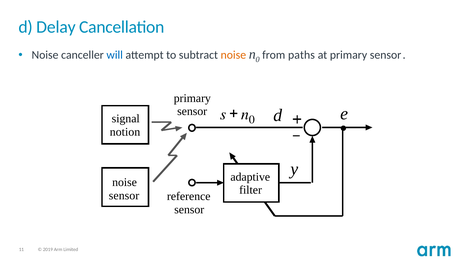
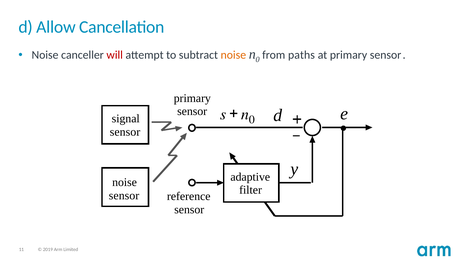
Delay: Delay -> Allow
will colour: blue -> red
notion at (125, 132): notion -> sensor
